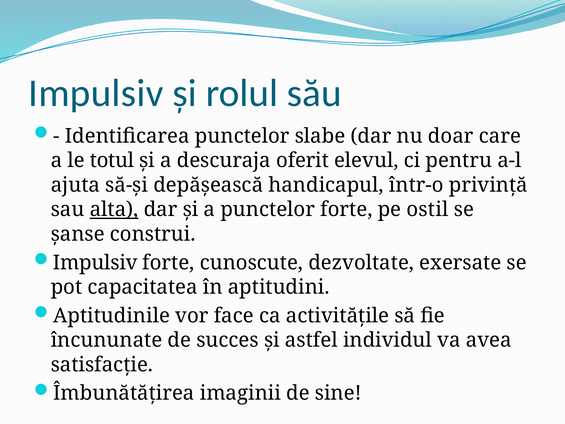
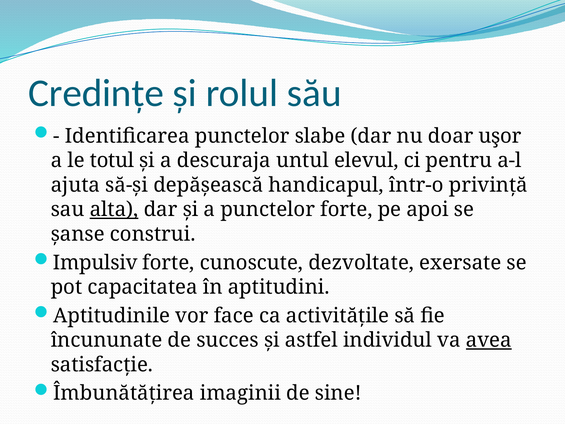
Impulsiv at (96, 93): Impulsiv -> Credințe
care: care -> uşor
oferit: oferit -> untul
ostil: ostil -> apoi
avea underline: none -> present
